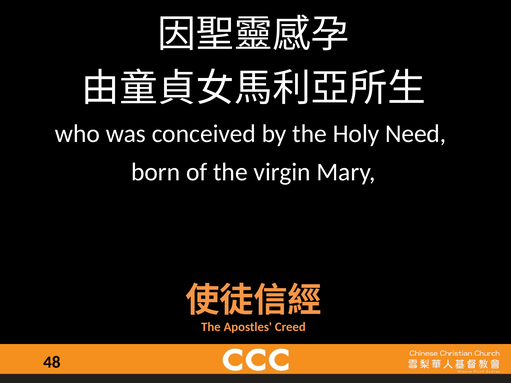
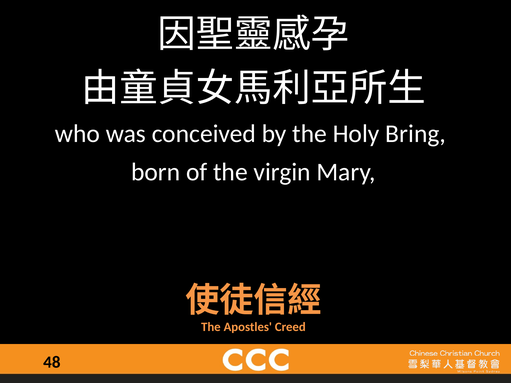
Need: Need -> Bring
